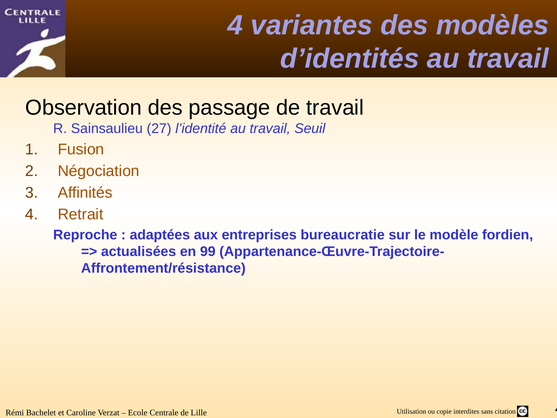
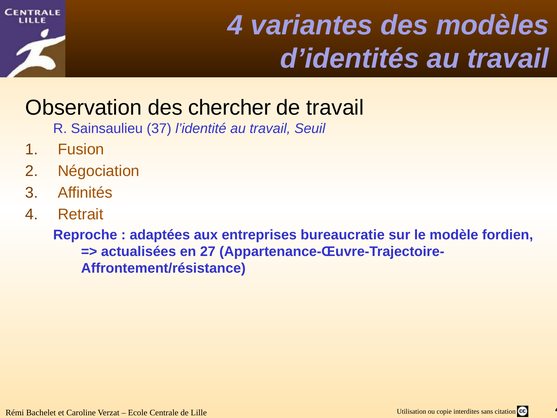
passage: passage -> chercher
27: 27 -> 37
99: 99 -> 27
